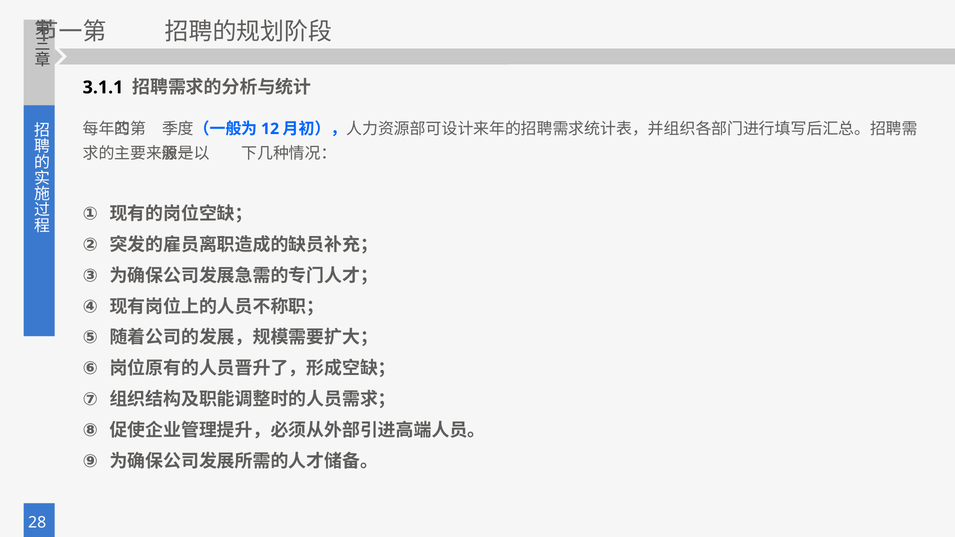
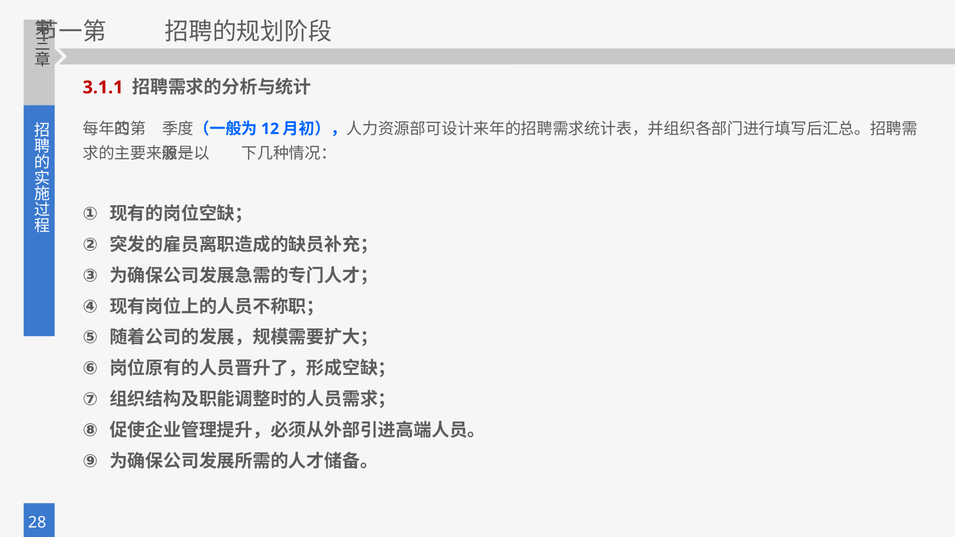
3.1.1 colour: black -> red
